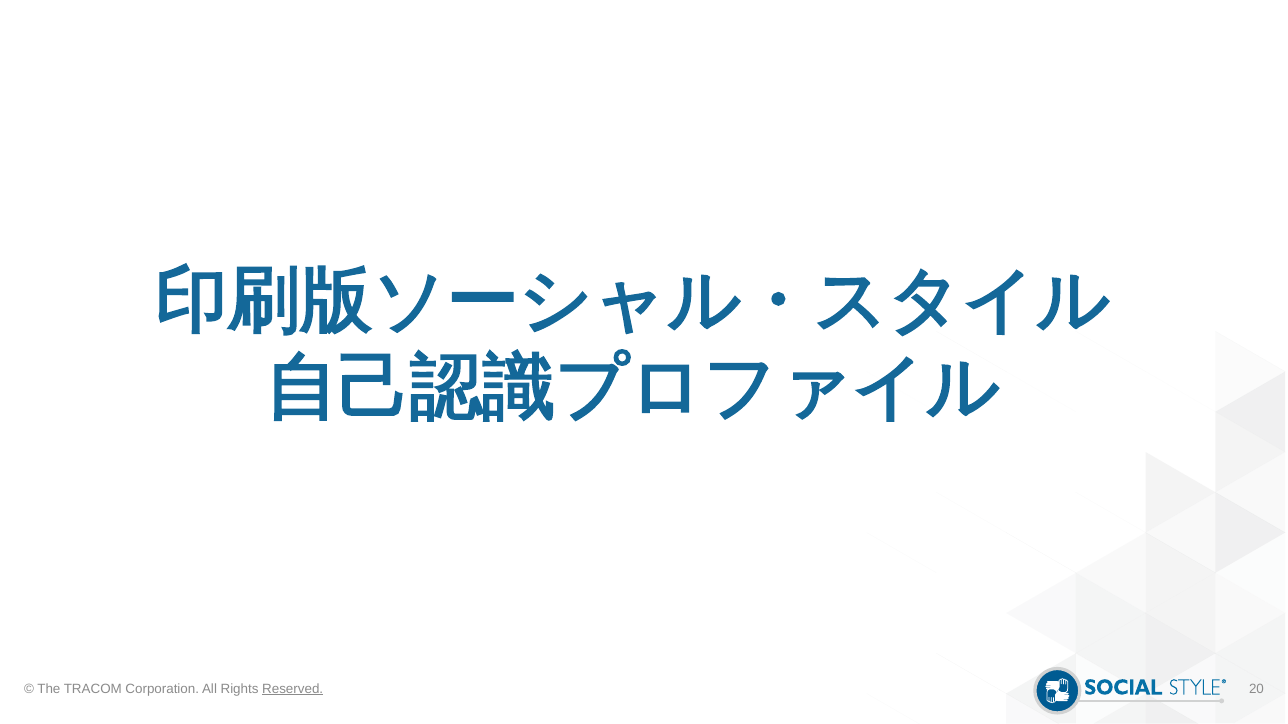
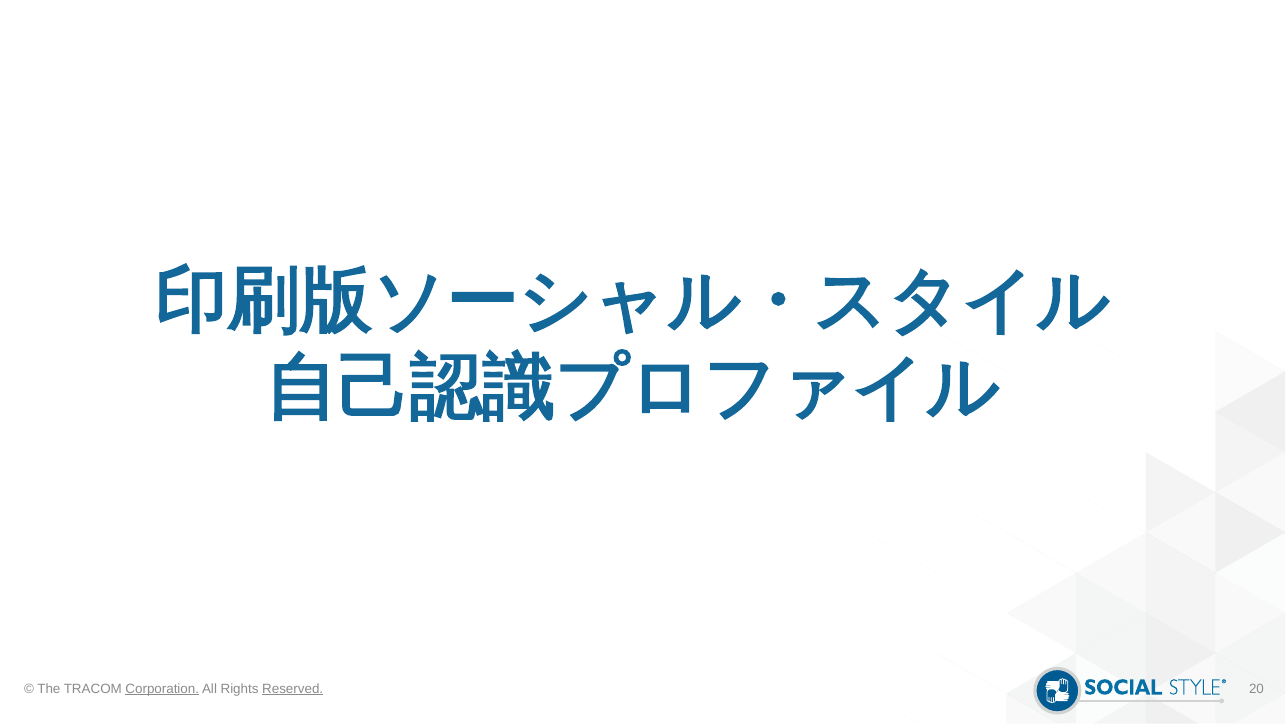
Corporation underline: none -> present
